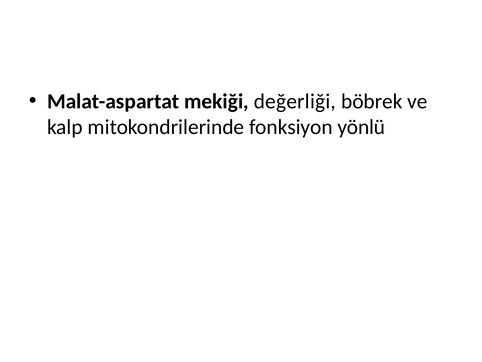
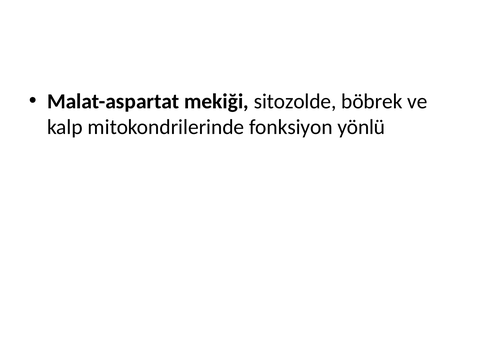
değerliği: değerliği -> sitozolde
